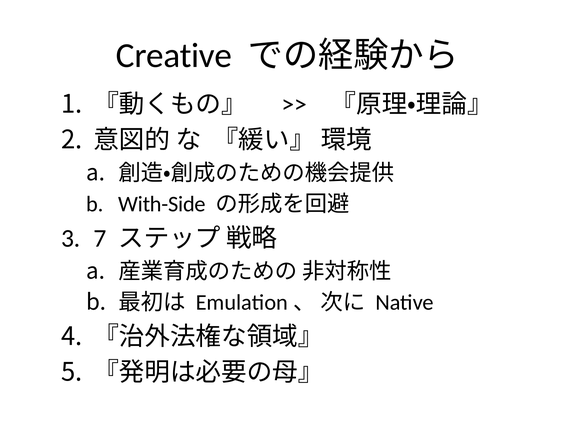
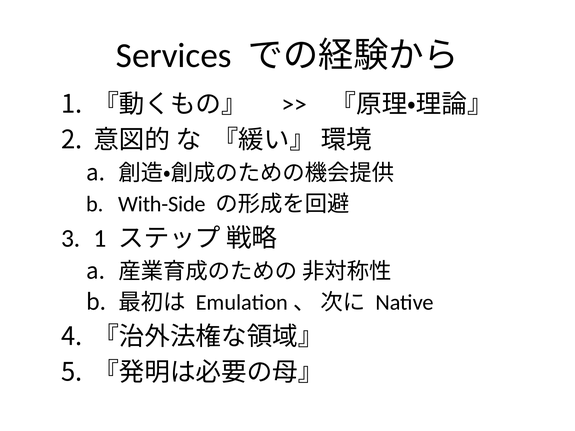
Creative: Creative -> Services
7 at (100, 238): 7 -> 1
